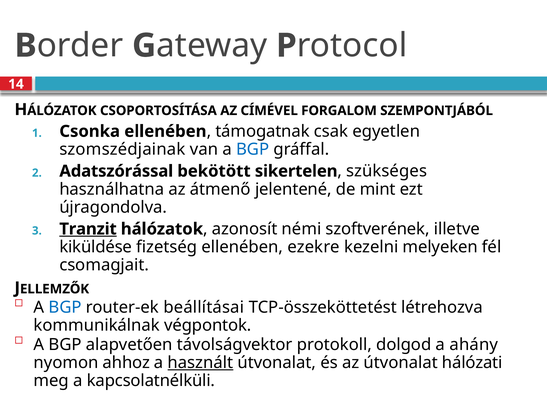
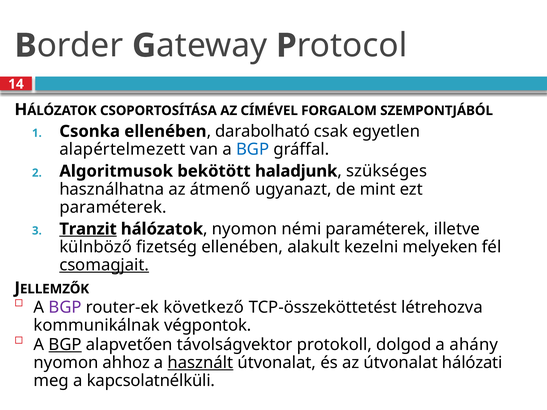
támogatnak: támogatnak -> darabolható
szomszédjainak: szomszédjainak -> alapértelmezett
Adatszórással: Adatszórással -> Algoritmusok
sikertelen: sikertelen -> haladjunk
jelentené: jelentené -> ugyanazt
újragondolva at (113, 207): újragondolva -> paraméterek
azonosít at (245, 229): azonosít -> nyomon
némi szoftverének: szoftverének -> paraméterek
kiküldése: kiküldése -> külnböző
ezekre: ezekre -> alakult
csomagjait underline: none -> present
BGP at (65, 307) colour: blue -> purple
beállításai: beállításai -> következő
BGP at (65, 345) underline: none -> present
